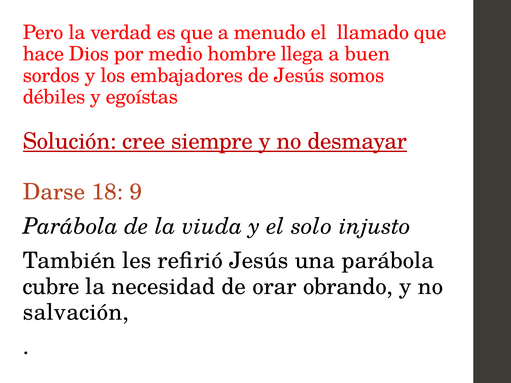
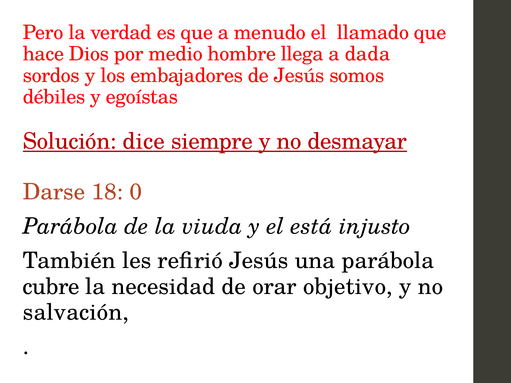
buen: buen -> dada
cree: cree -> dice
9: 9 -> 0
solo: solo -> está
obrando: obrando -> objetivo
